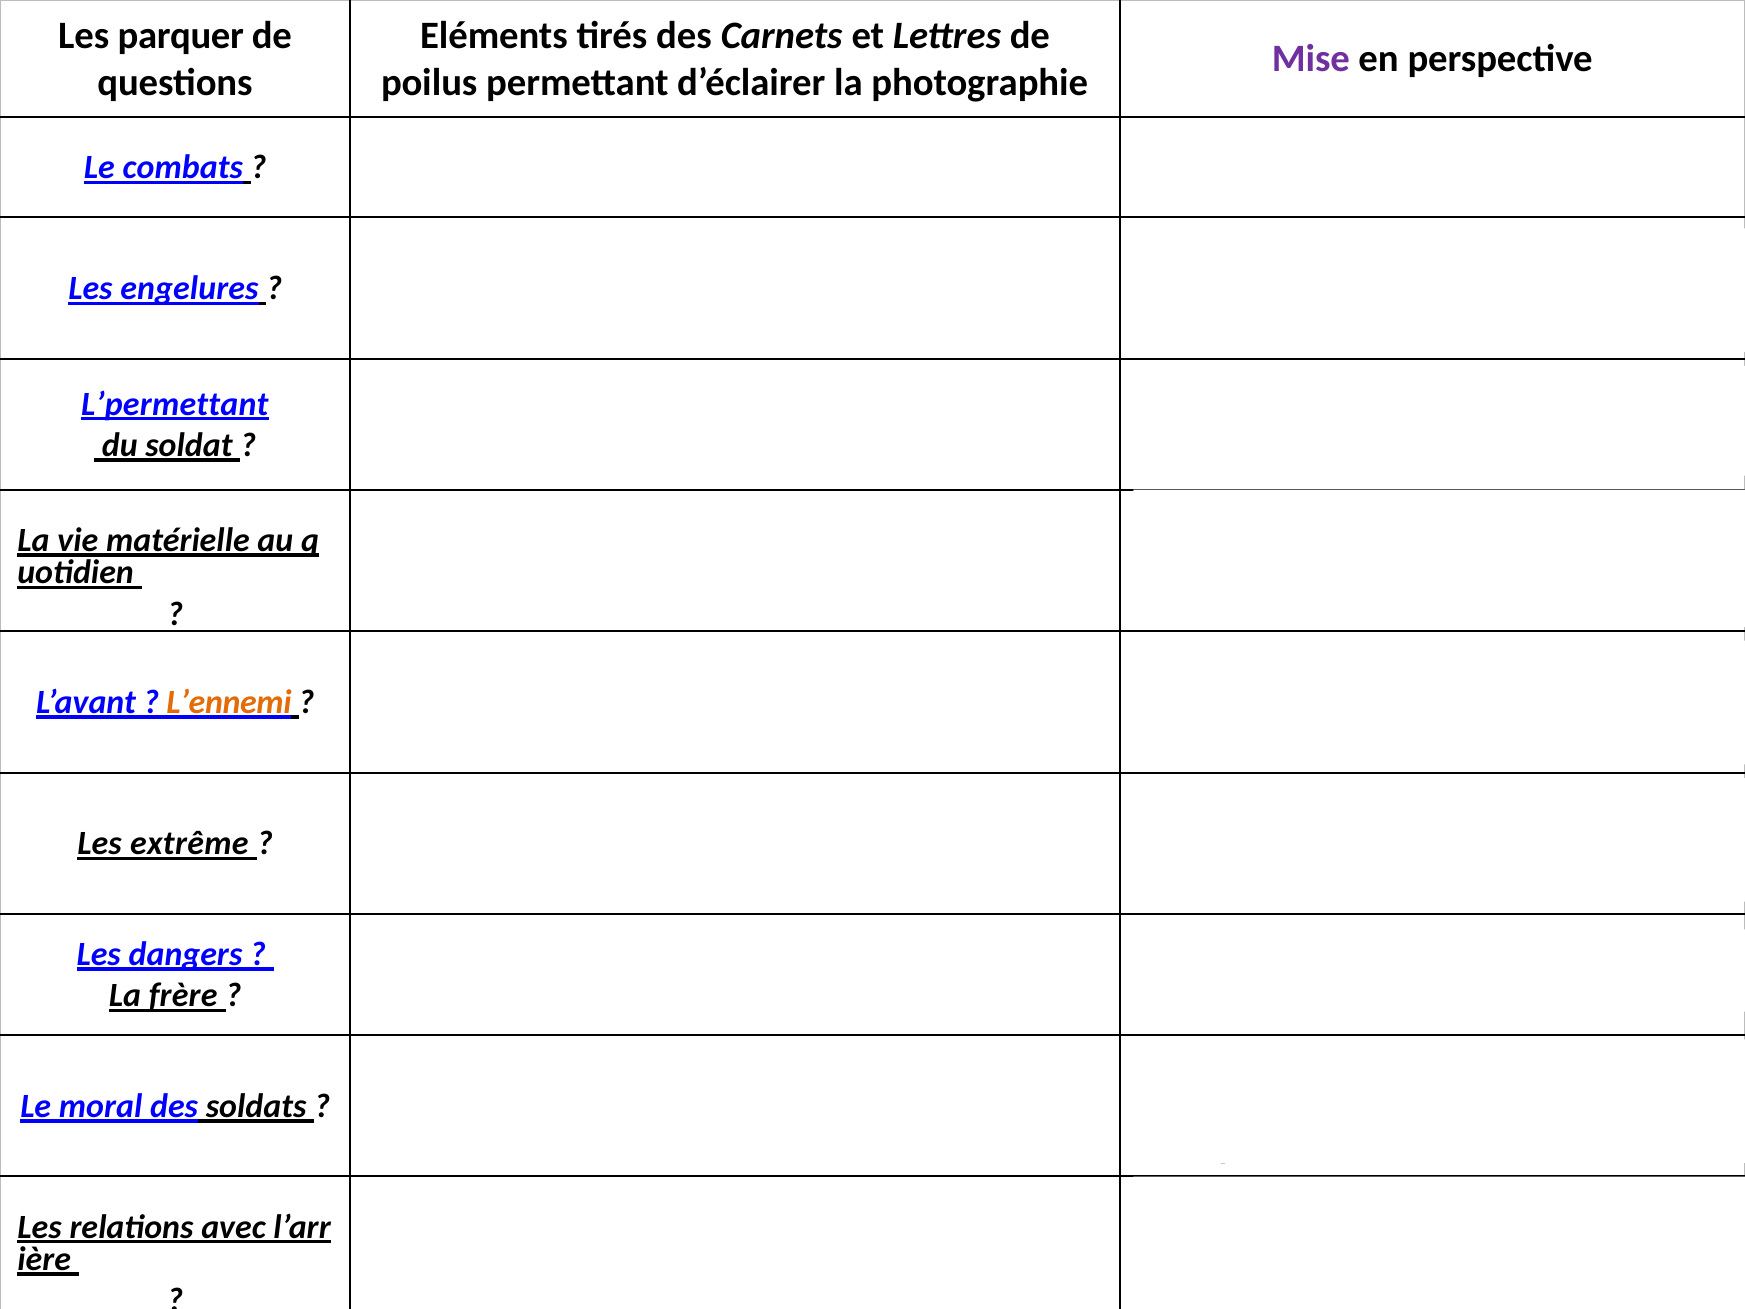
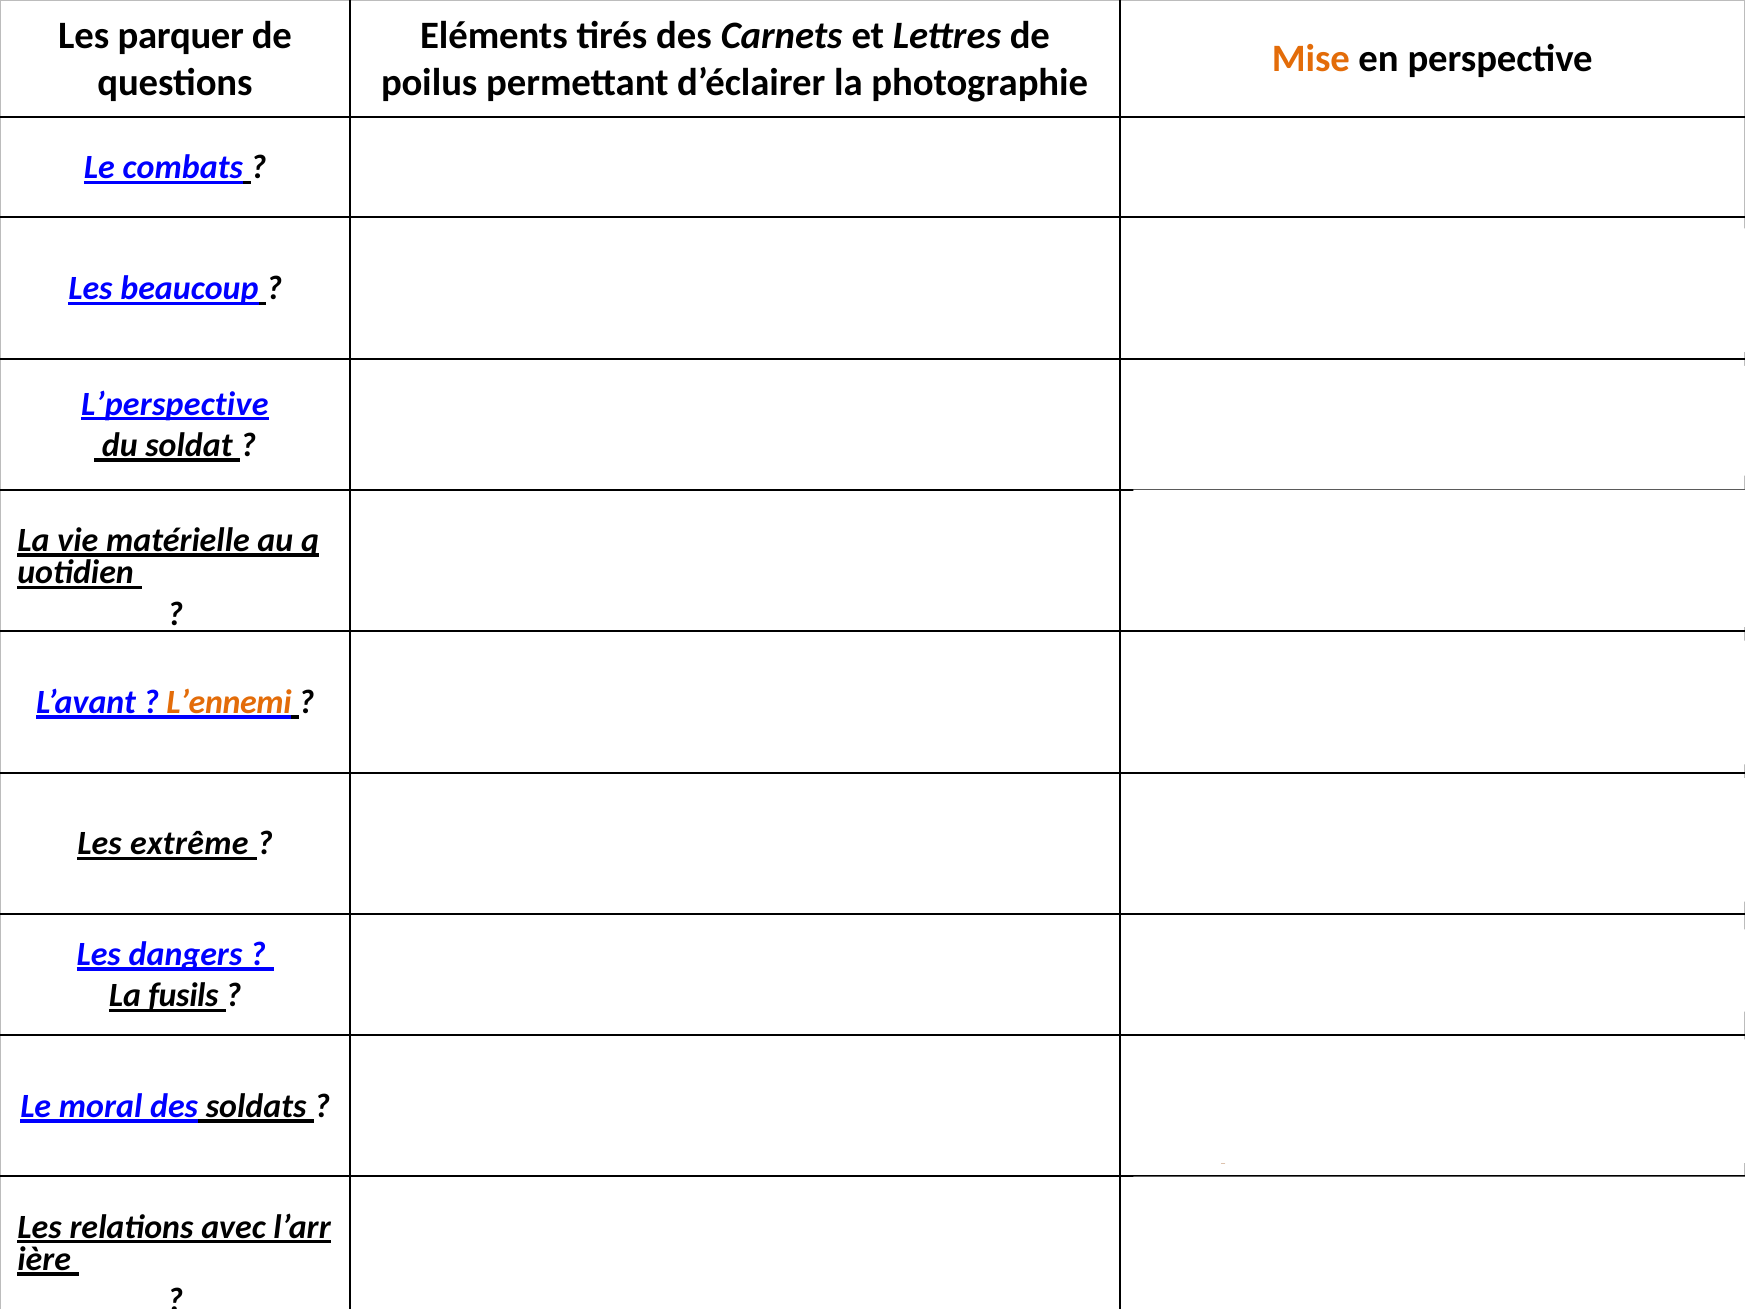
Mise colour: purple -> orange
Les engelures: engelures -> beaucoup
L’permettant: L’permettant -> L’perspective
frère: frère -> fusils
